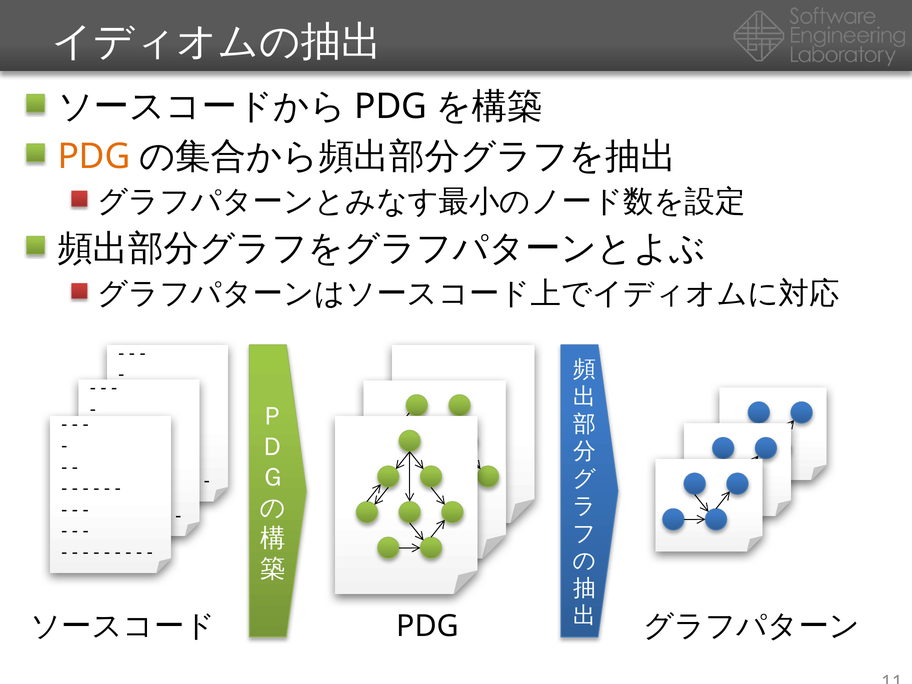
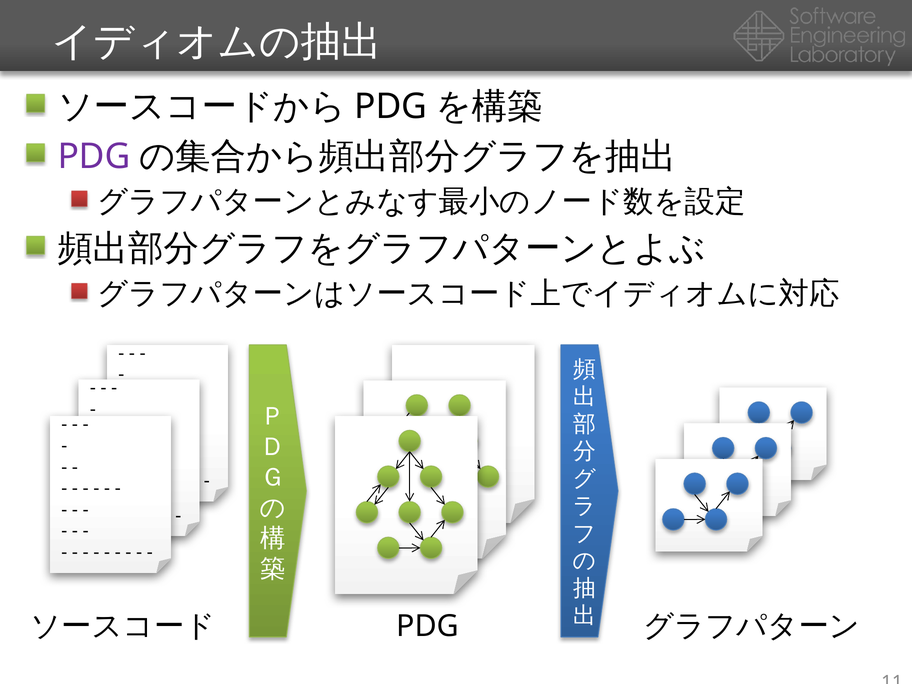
PDG at (94, 156) colour: orange -> purple
